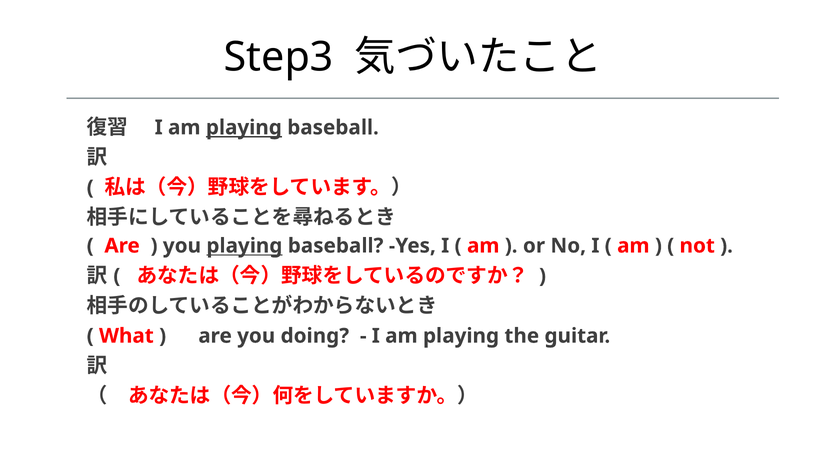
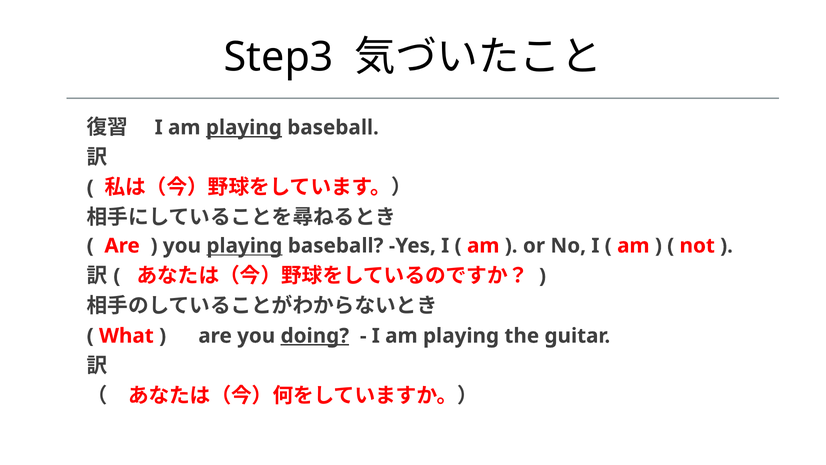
doing underline: none -> present
